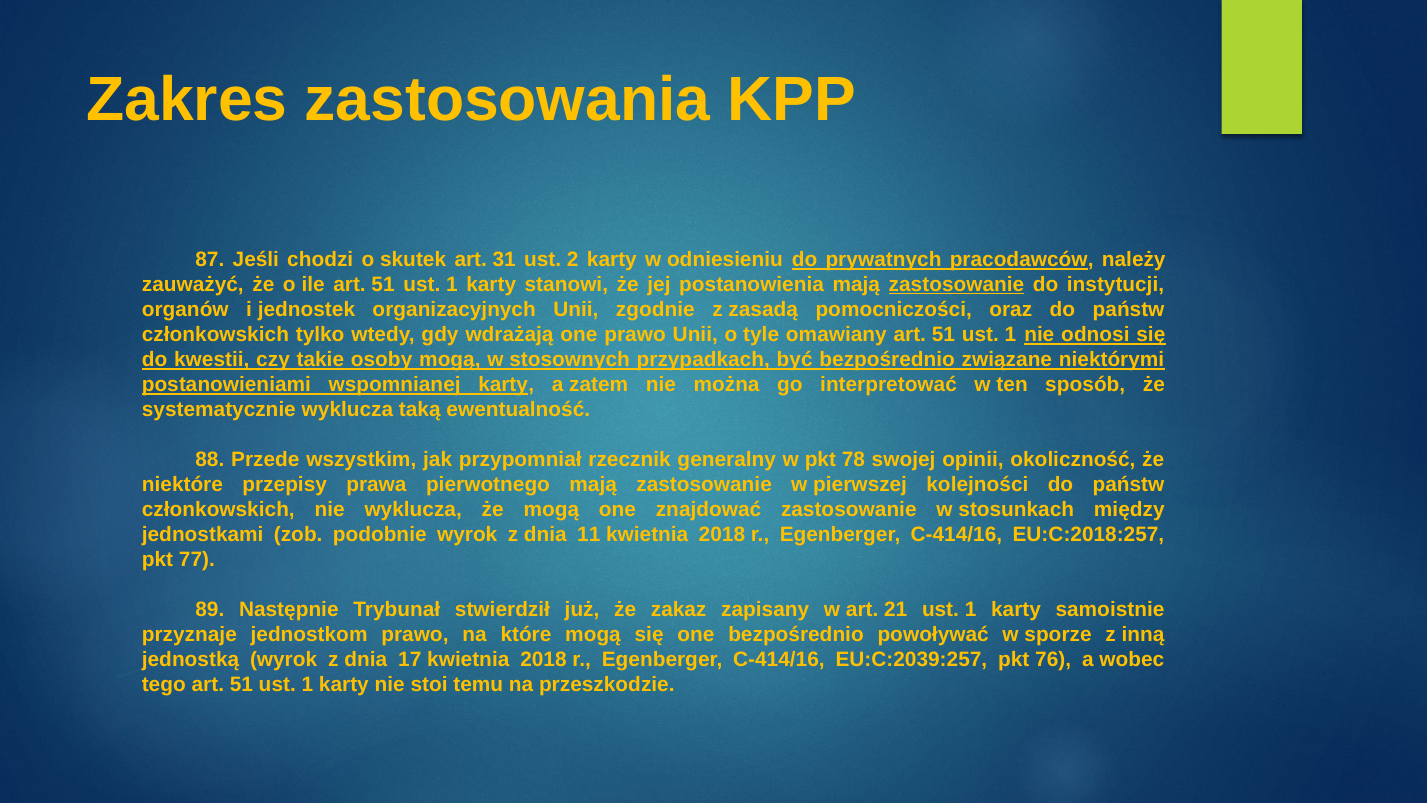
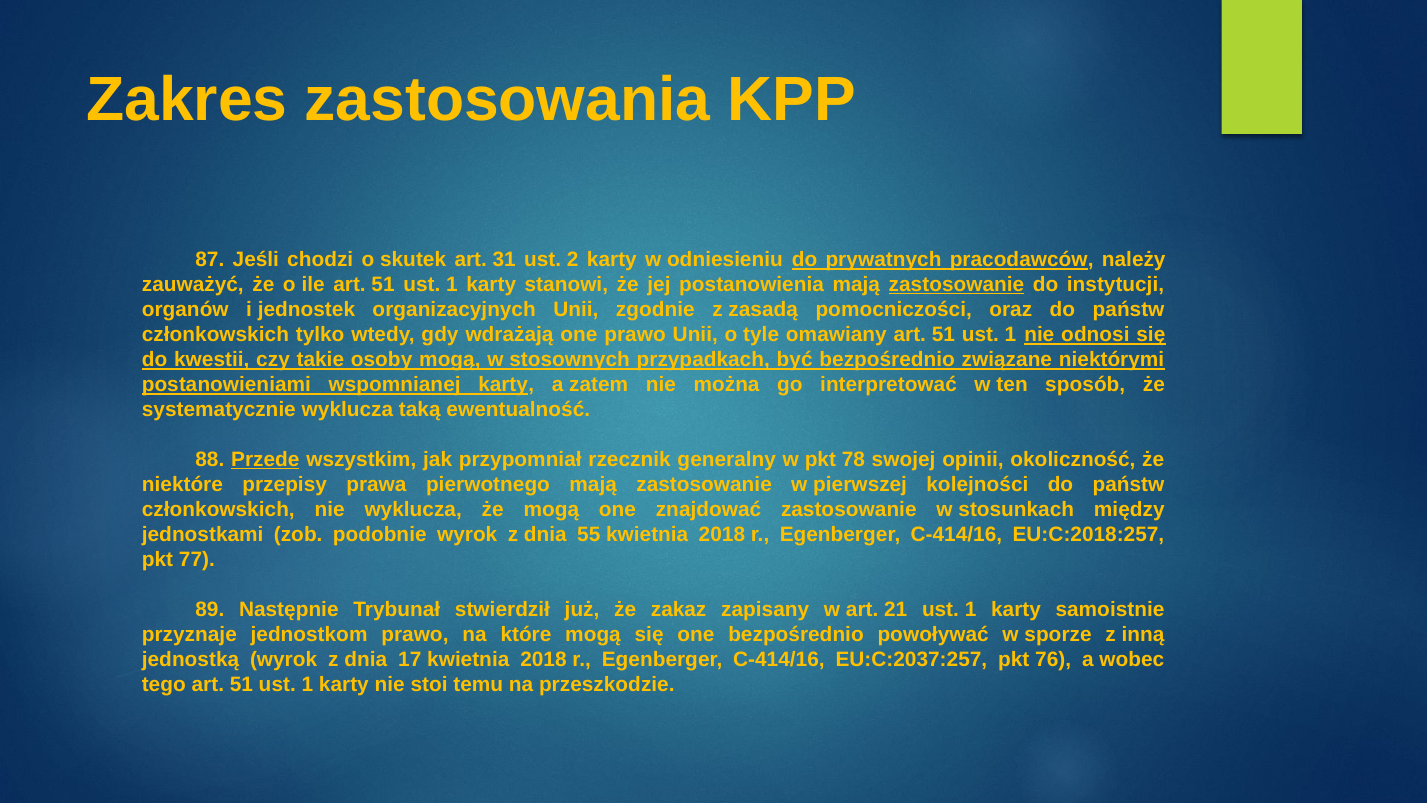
Przede underline: none -> present
11: 11 -> 55
EU:C:2039:257: EU:C:2039:257 -> EU:C:2037:257
